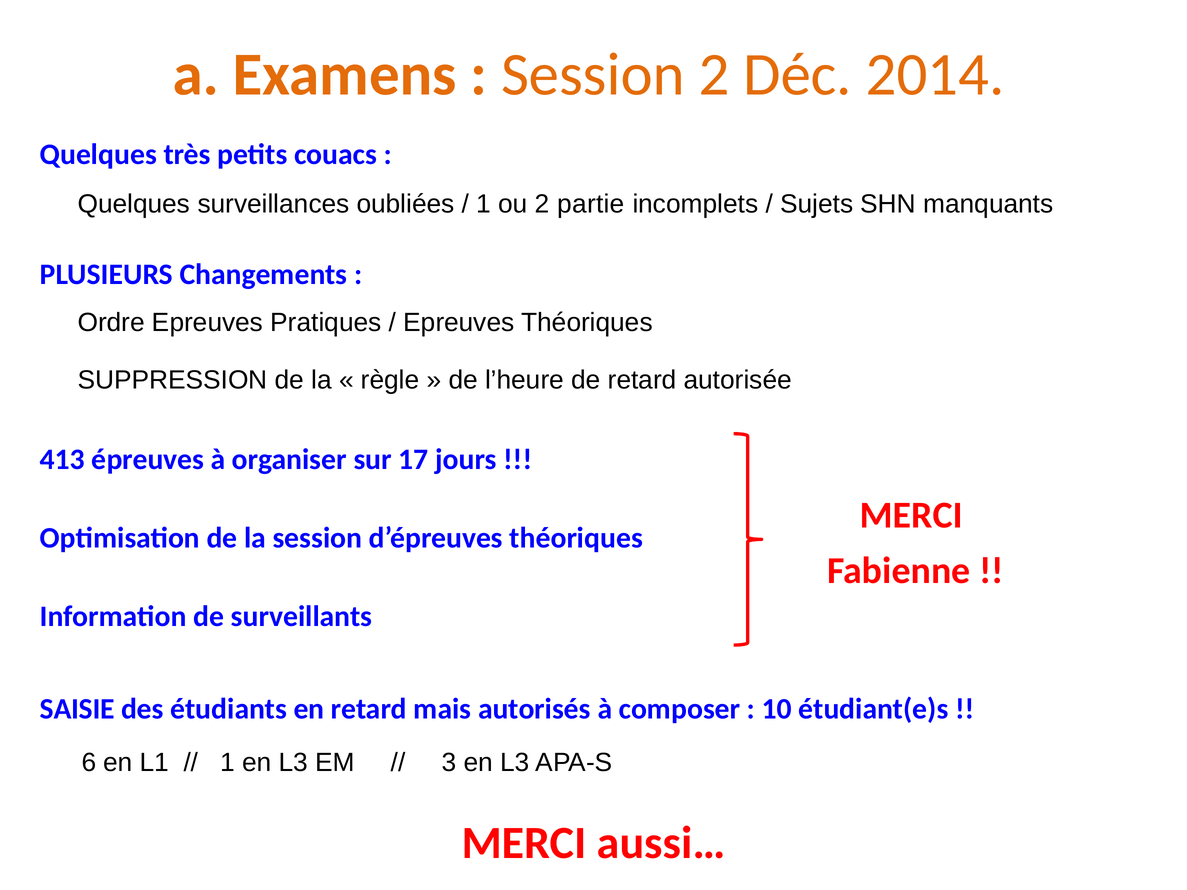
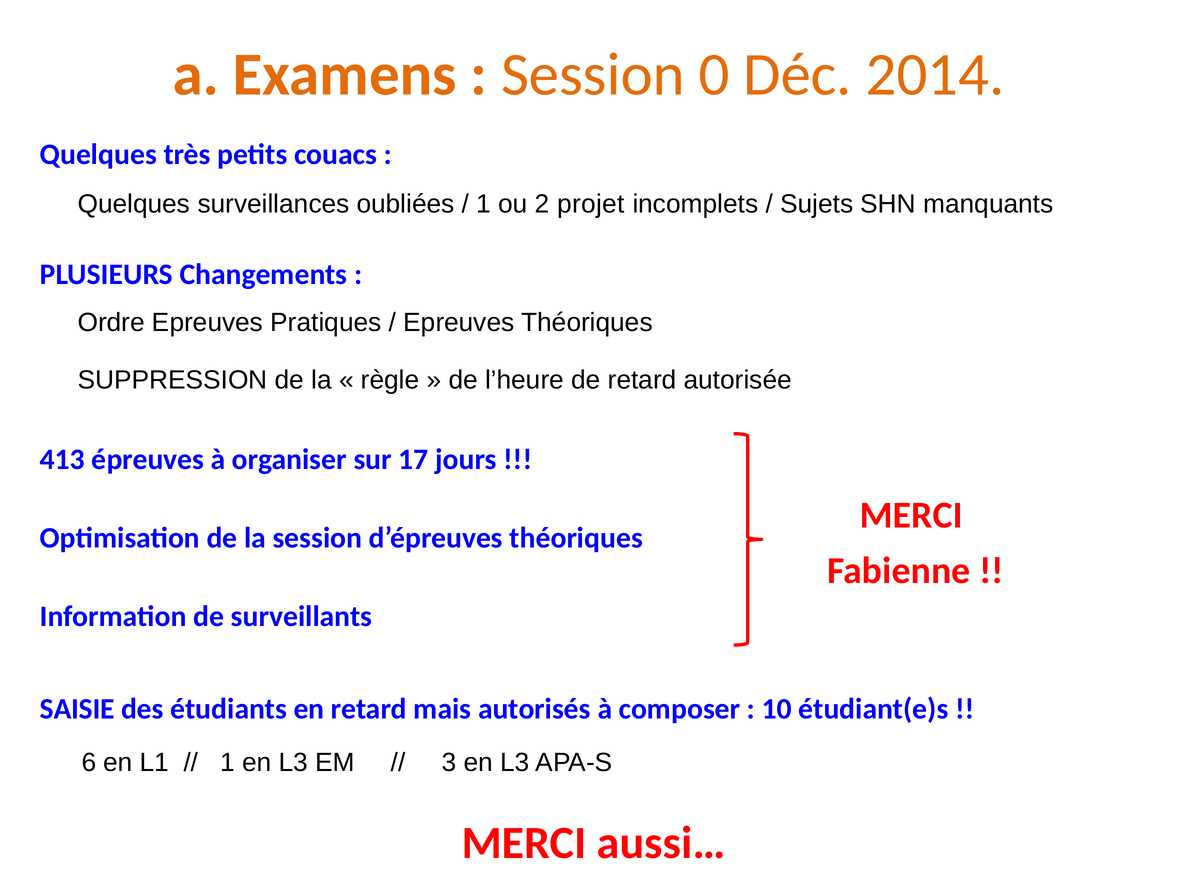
Session 2: 2 -> 0
partie: partie -> projet
